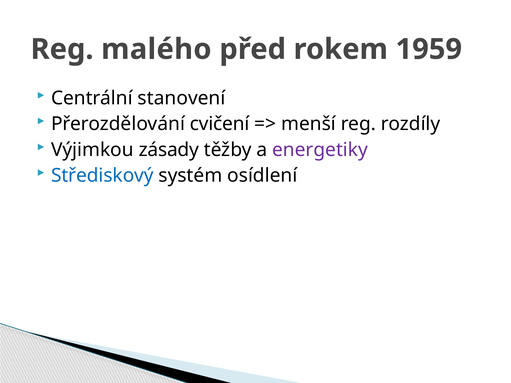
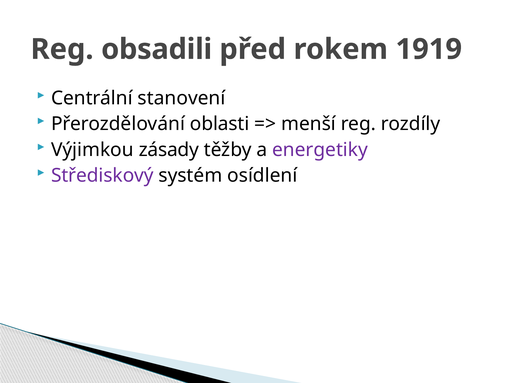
malého: malého -> obsadili
1959: 1959 -> 1919
cvičení: cvičení -> oblasti
Střediskový colour: blue -> purple
